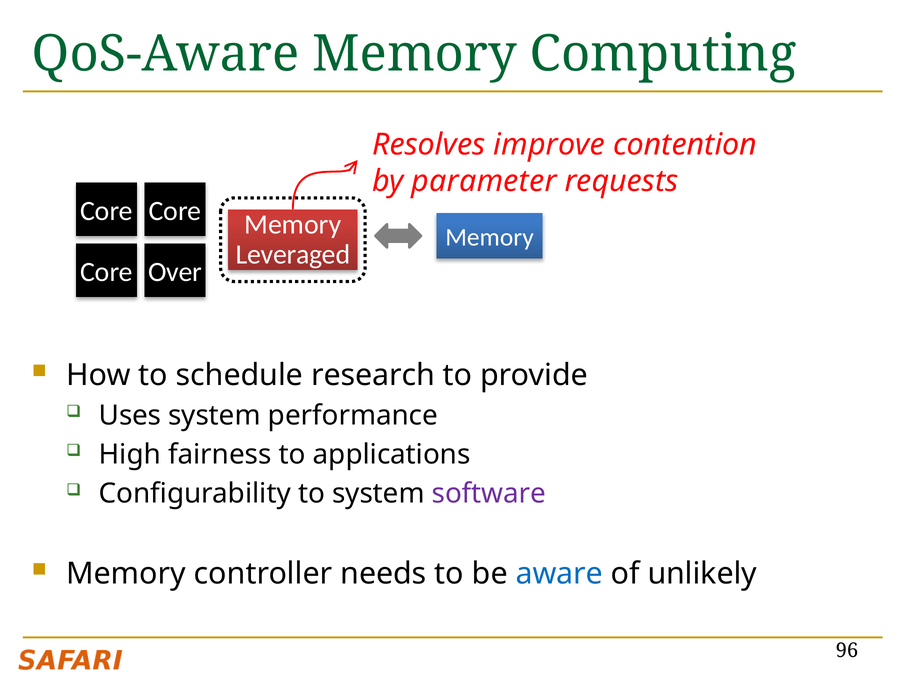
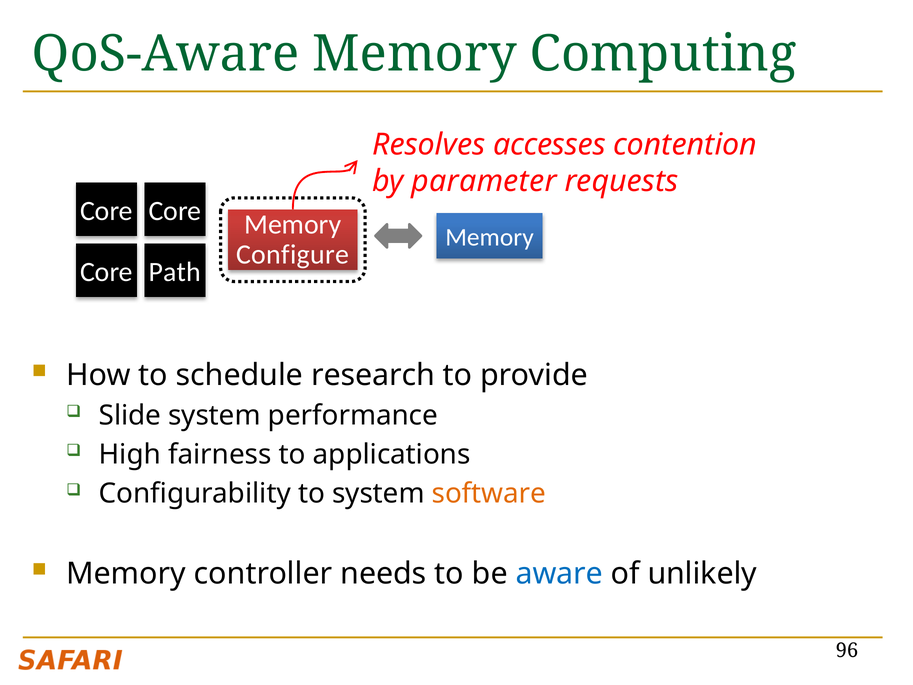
improve: improve -> accesses
Leveraged: Leveraged -> Configure
Over: Over -> Path
Uses: Uses -> Slide
software colour: purple -> orange
